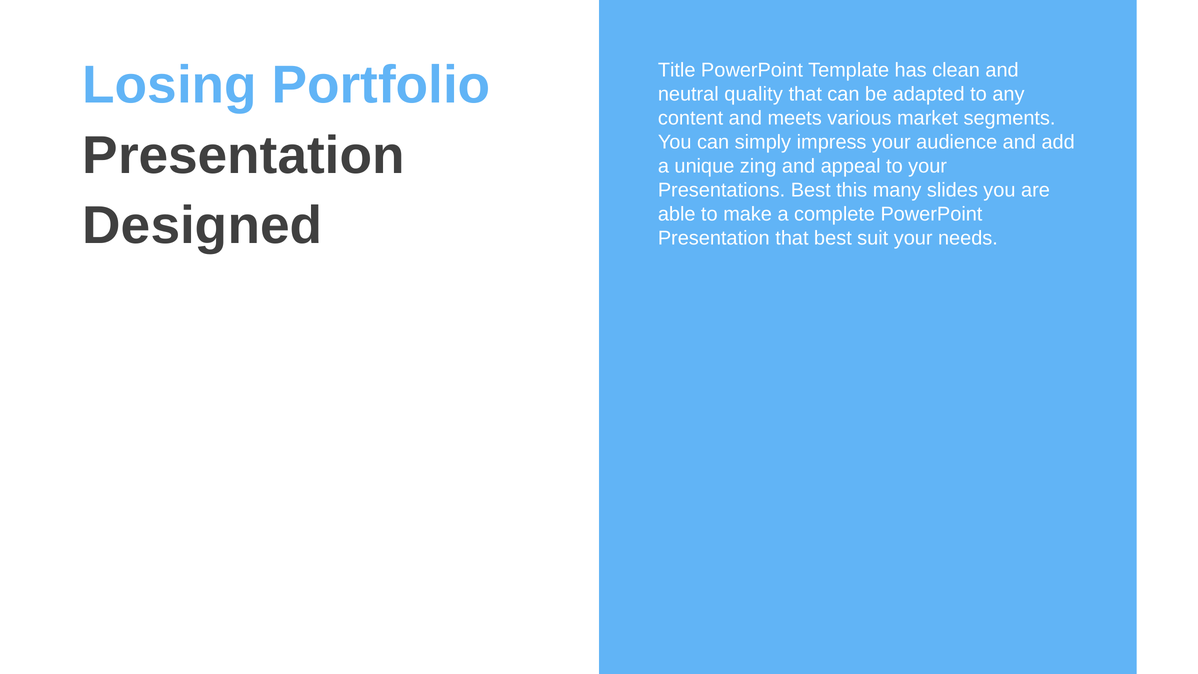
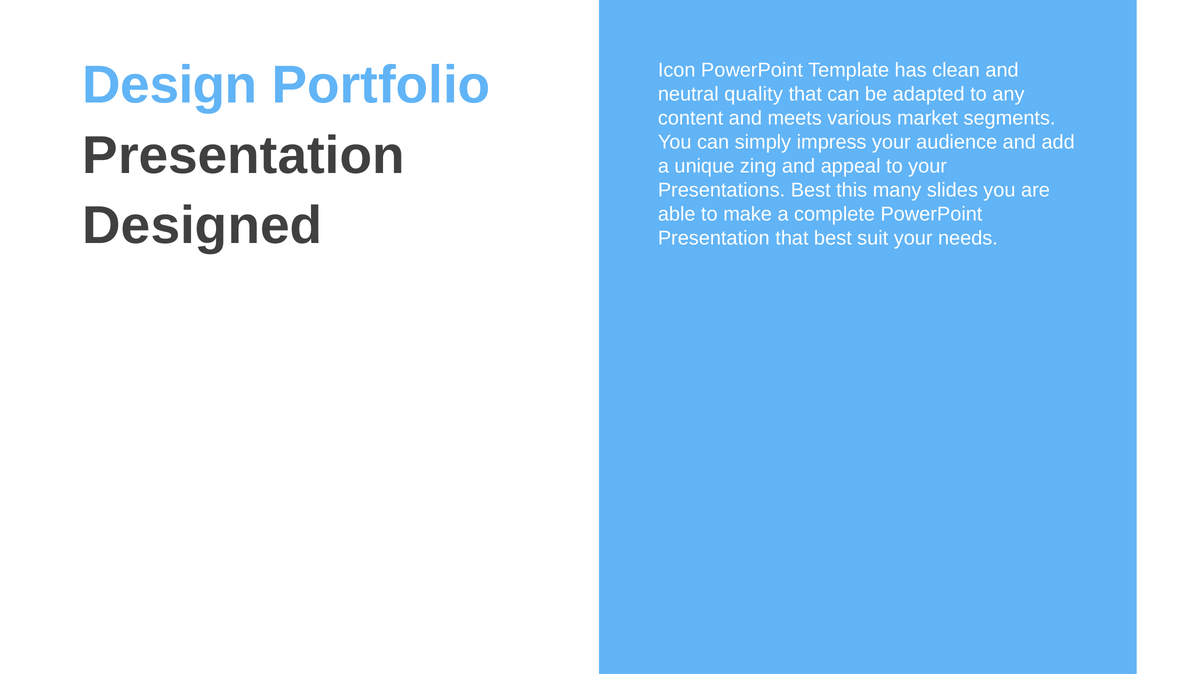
Losing: Losing -> Design
Title: Title -> Icon
